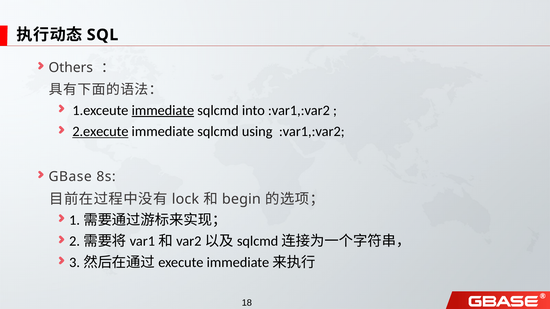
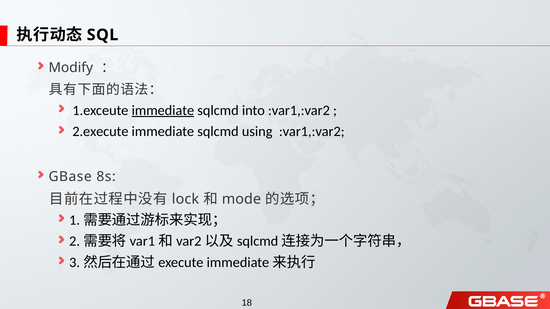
Others: Others -> Modify
2.execute underline: present -> none
begin: begin -> mode
